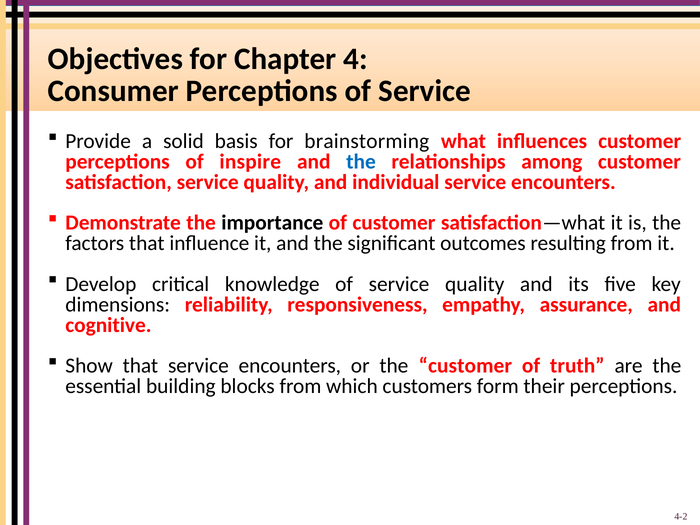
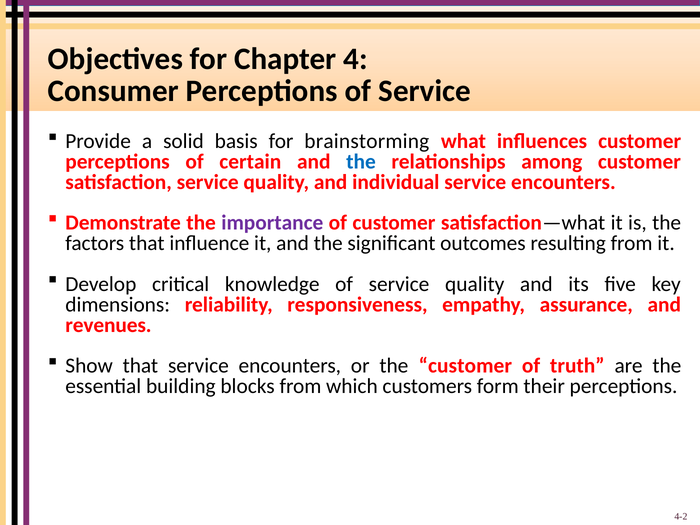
inspire: inspire -> certain
importance colour: black -> purple
cognitive: cognitive -> revenues
